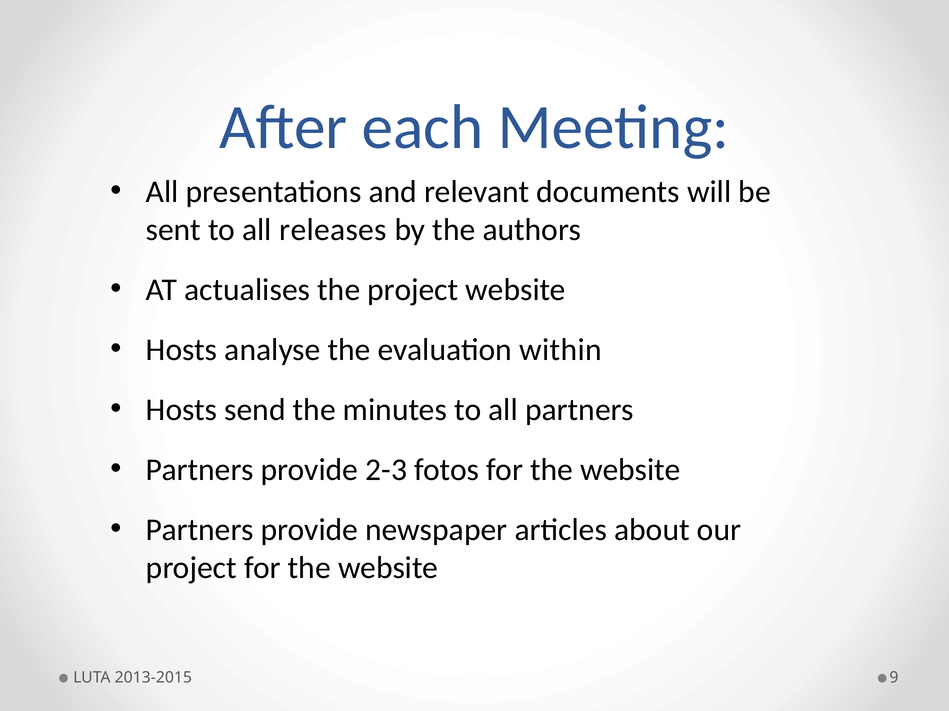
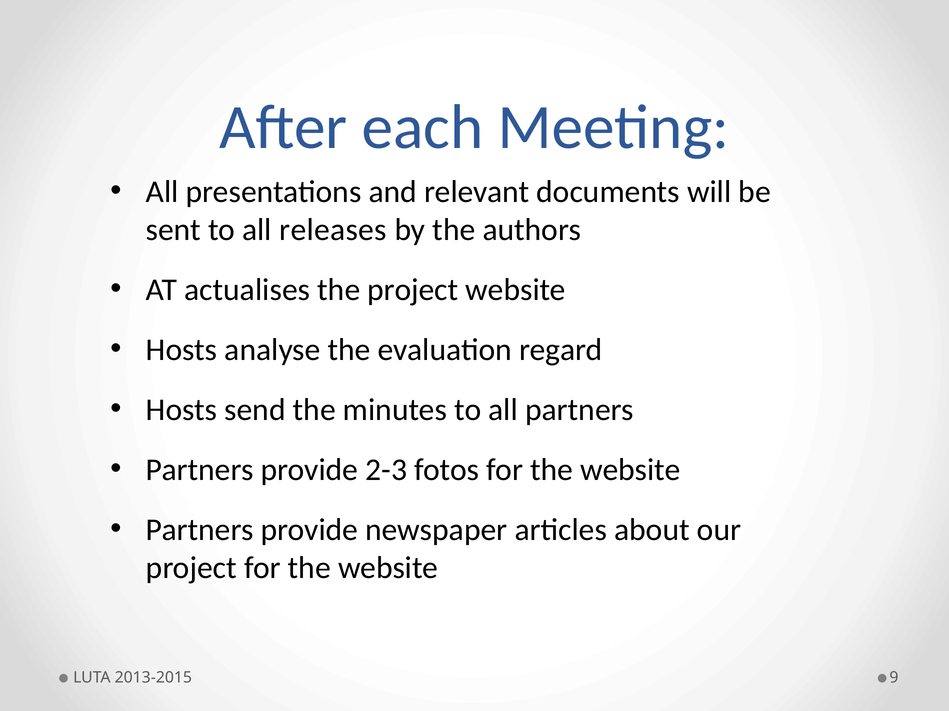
within: within -> regard
